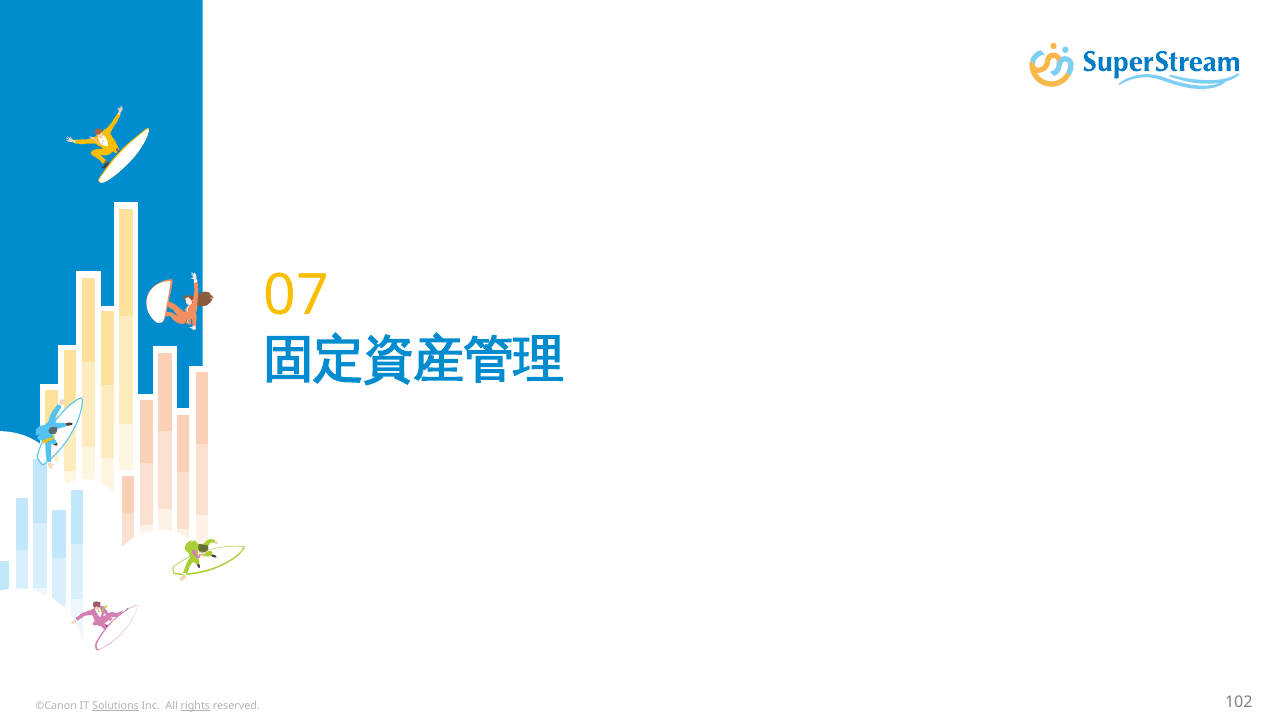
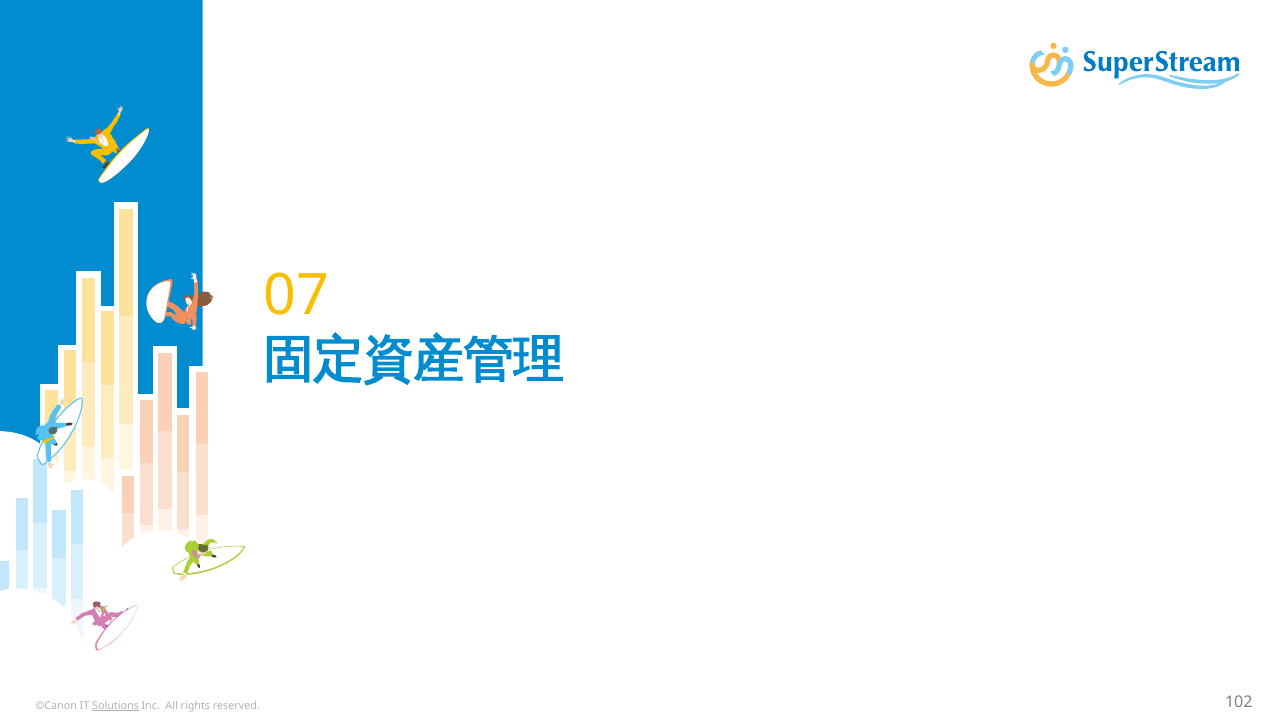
rights underline: present -> none
